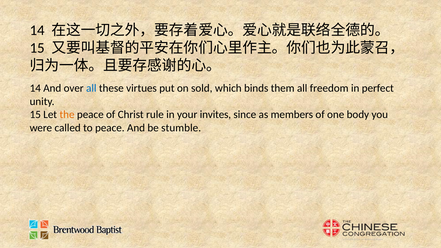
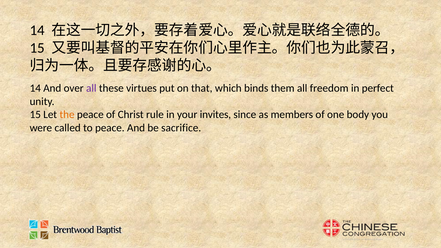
all at (91, 88) colour: blue -> purple
sold: sold -> that
stumble: stumble -> sacrifice
